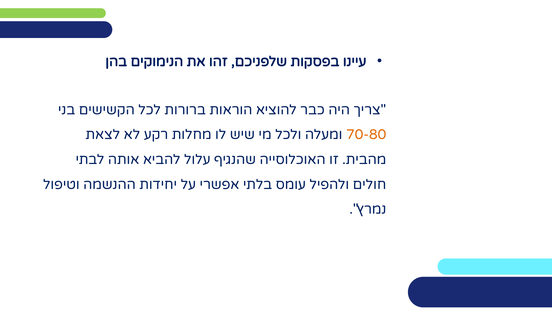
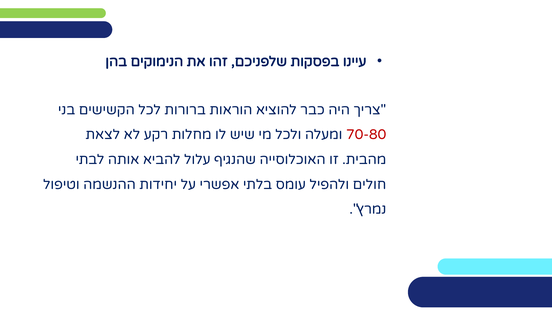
70-80 colour: orange -> red
